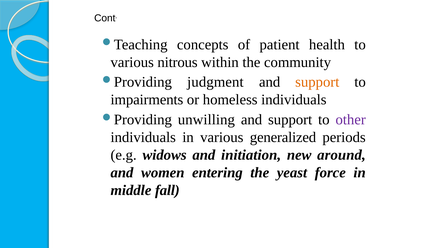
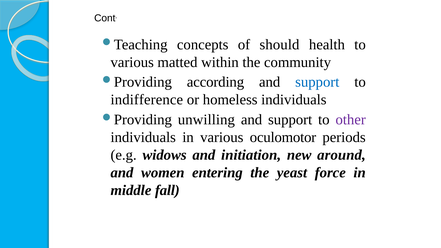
patient: patient -> should
nitrous: nitrous -> matted
judgment: judgment -> according
support at (317, 82) colour: orange -> blue
impairments: impairments -> indifference
generalized: generalized -> oculomotor
